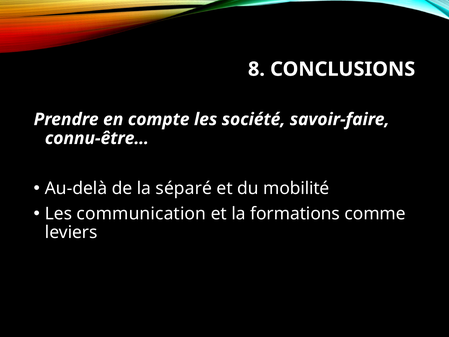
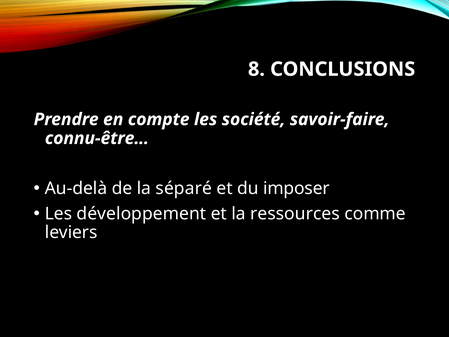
mobilité: mobilité -> imposer
communication: communication -> développement
formations: formations -> ressources
